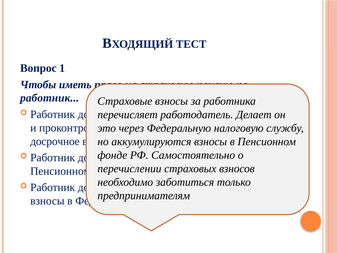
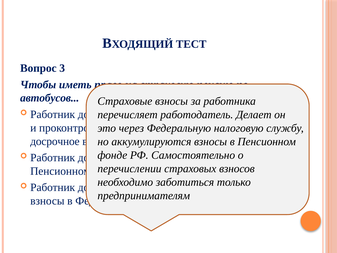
1: 1 -> 3
работник at (50, 98): работник -> автобусов
